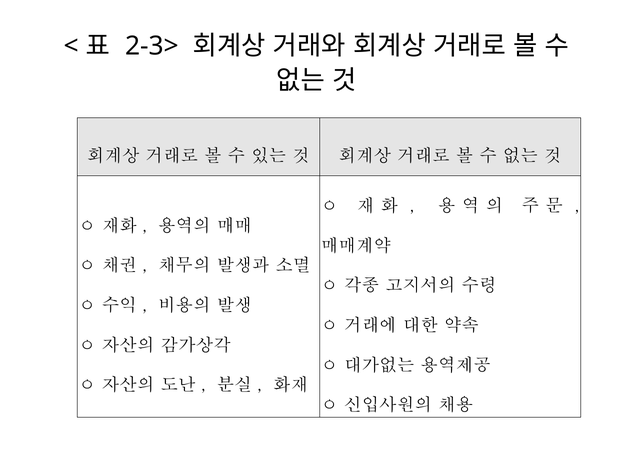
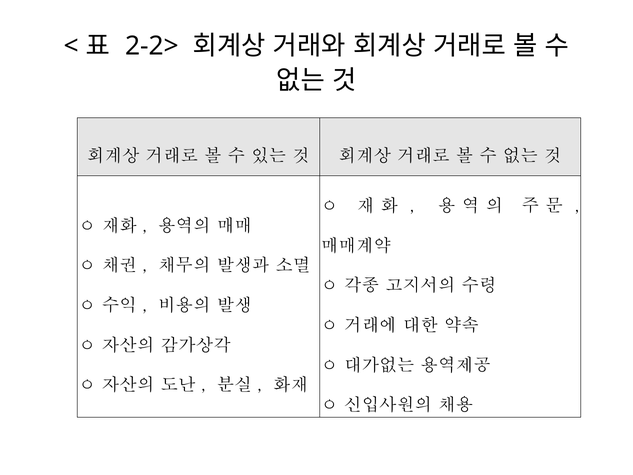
2-3>: 2-3> -> 2-2>
